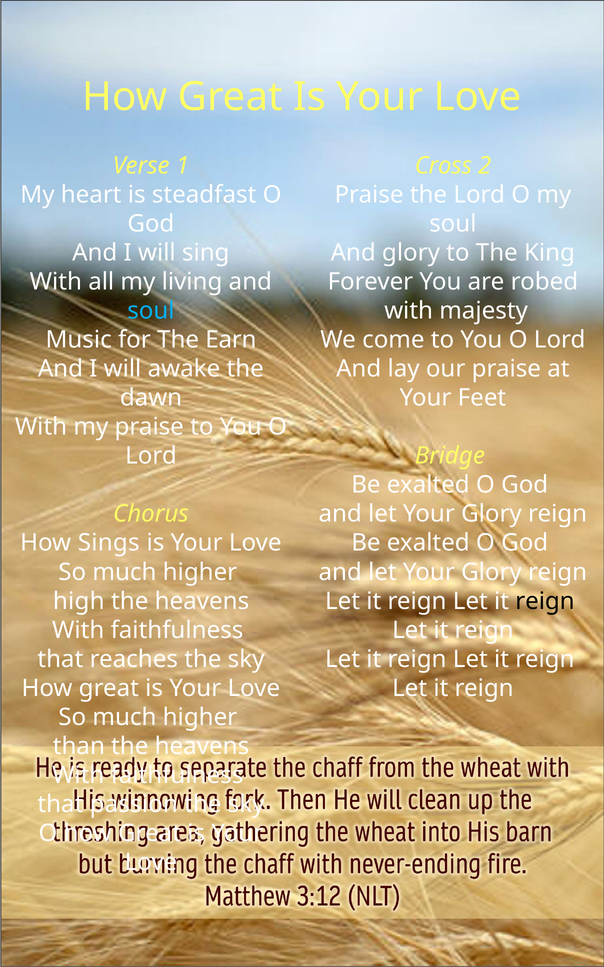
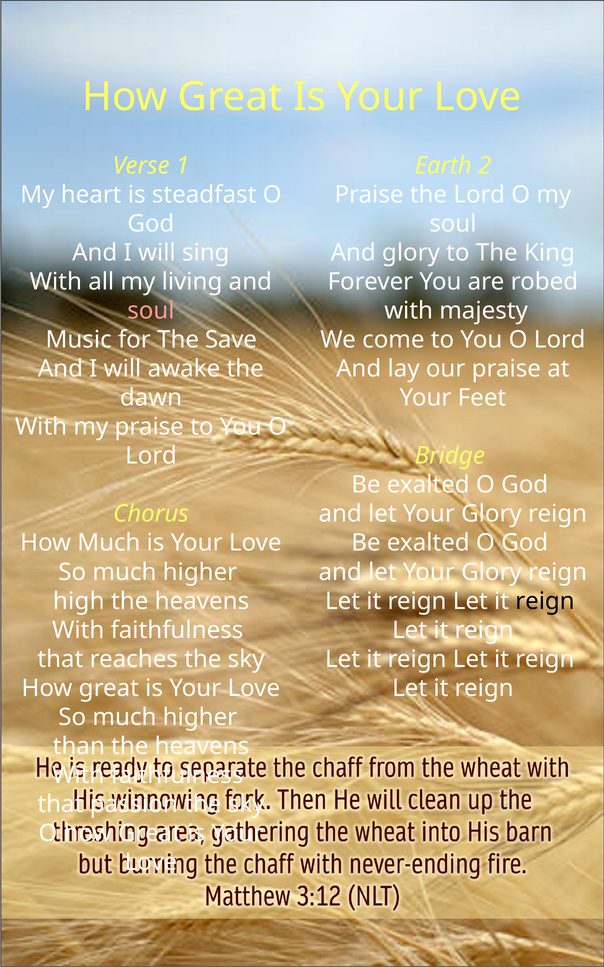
Cross: Cross -> Earth
soul at (151, 311) colour: light blue -> pink
Earn: Earn -> Save
How Sings: Sings -> Much
